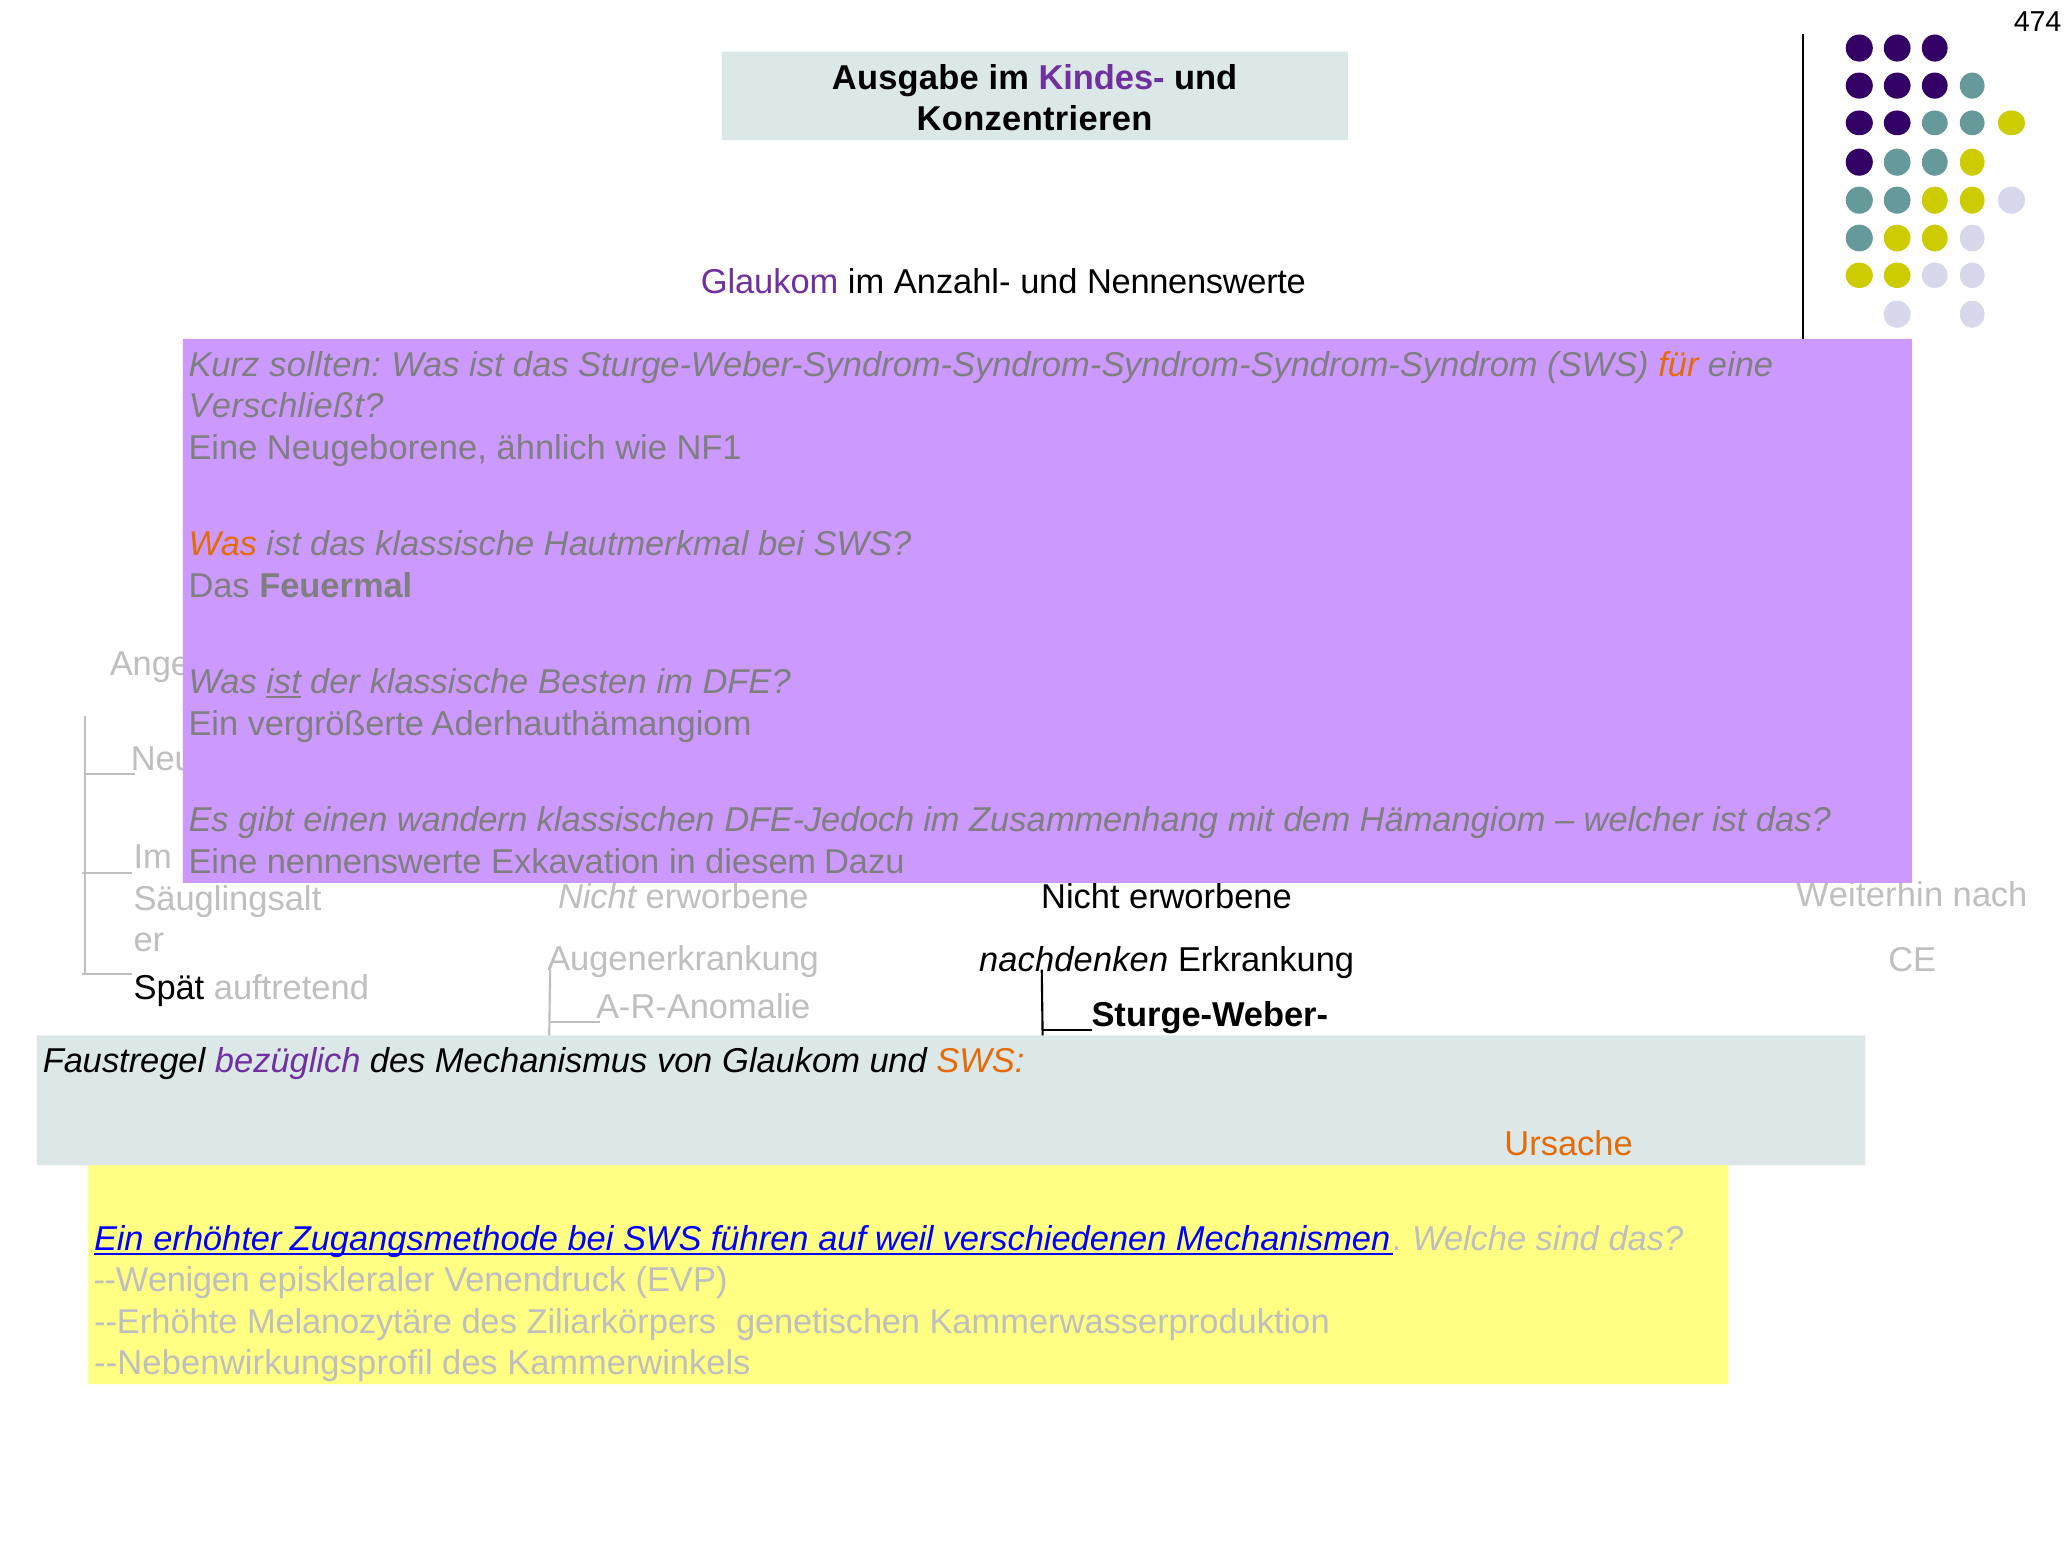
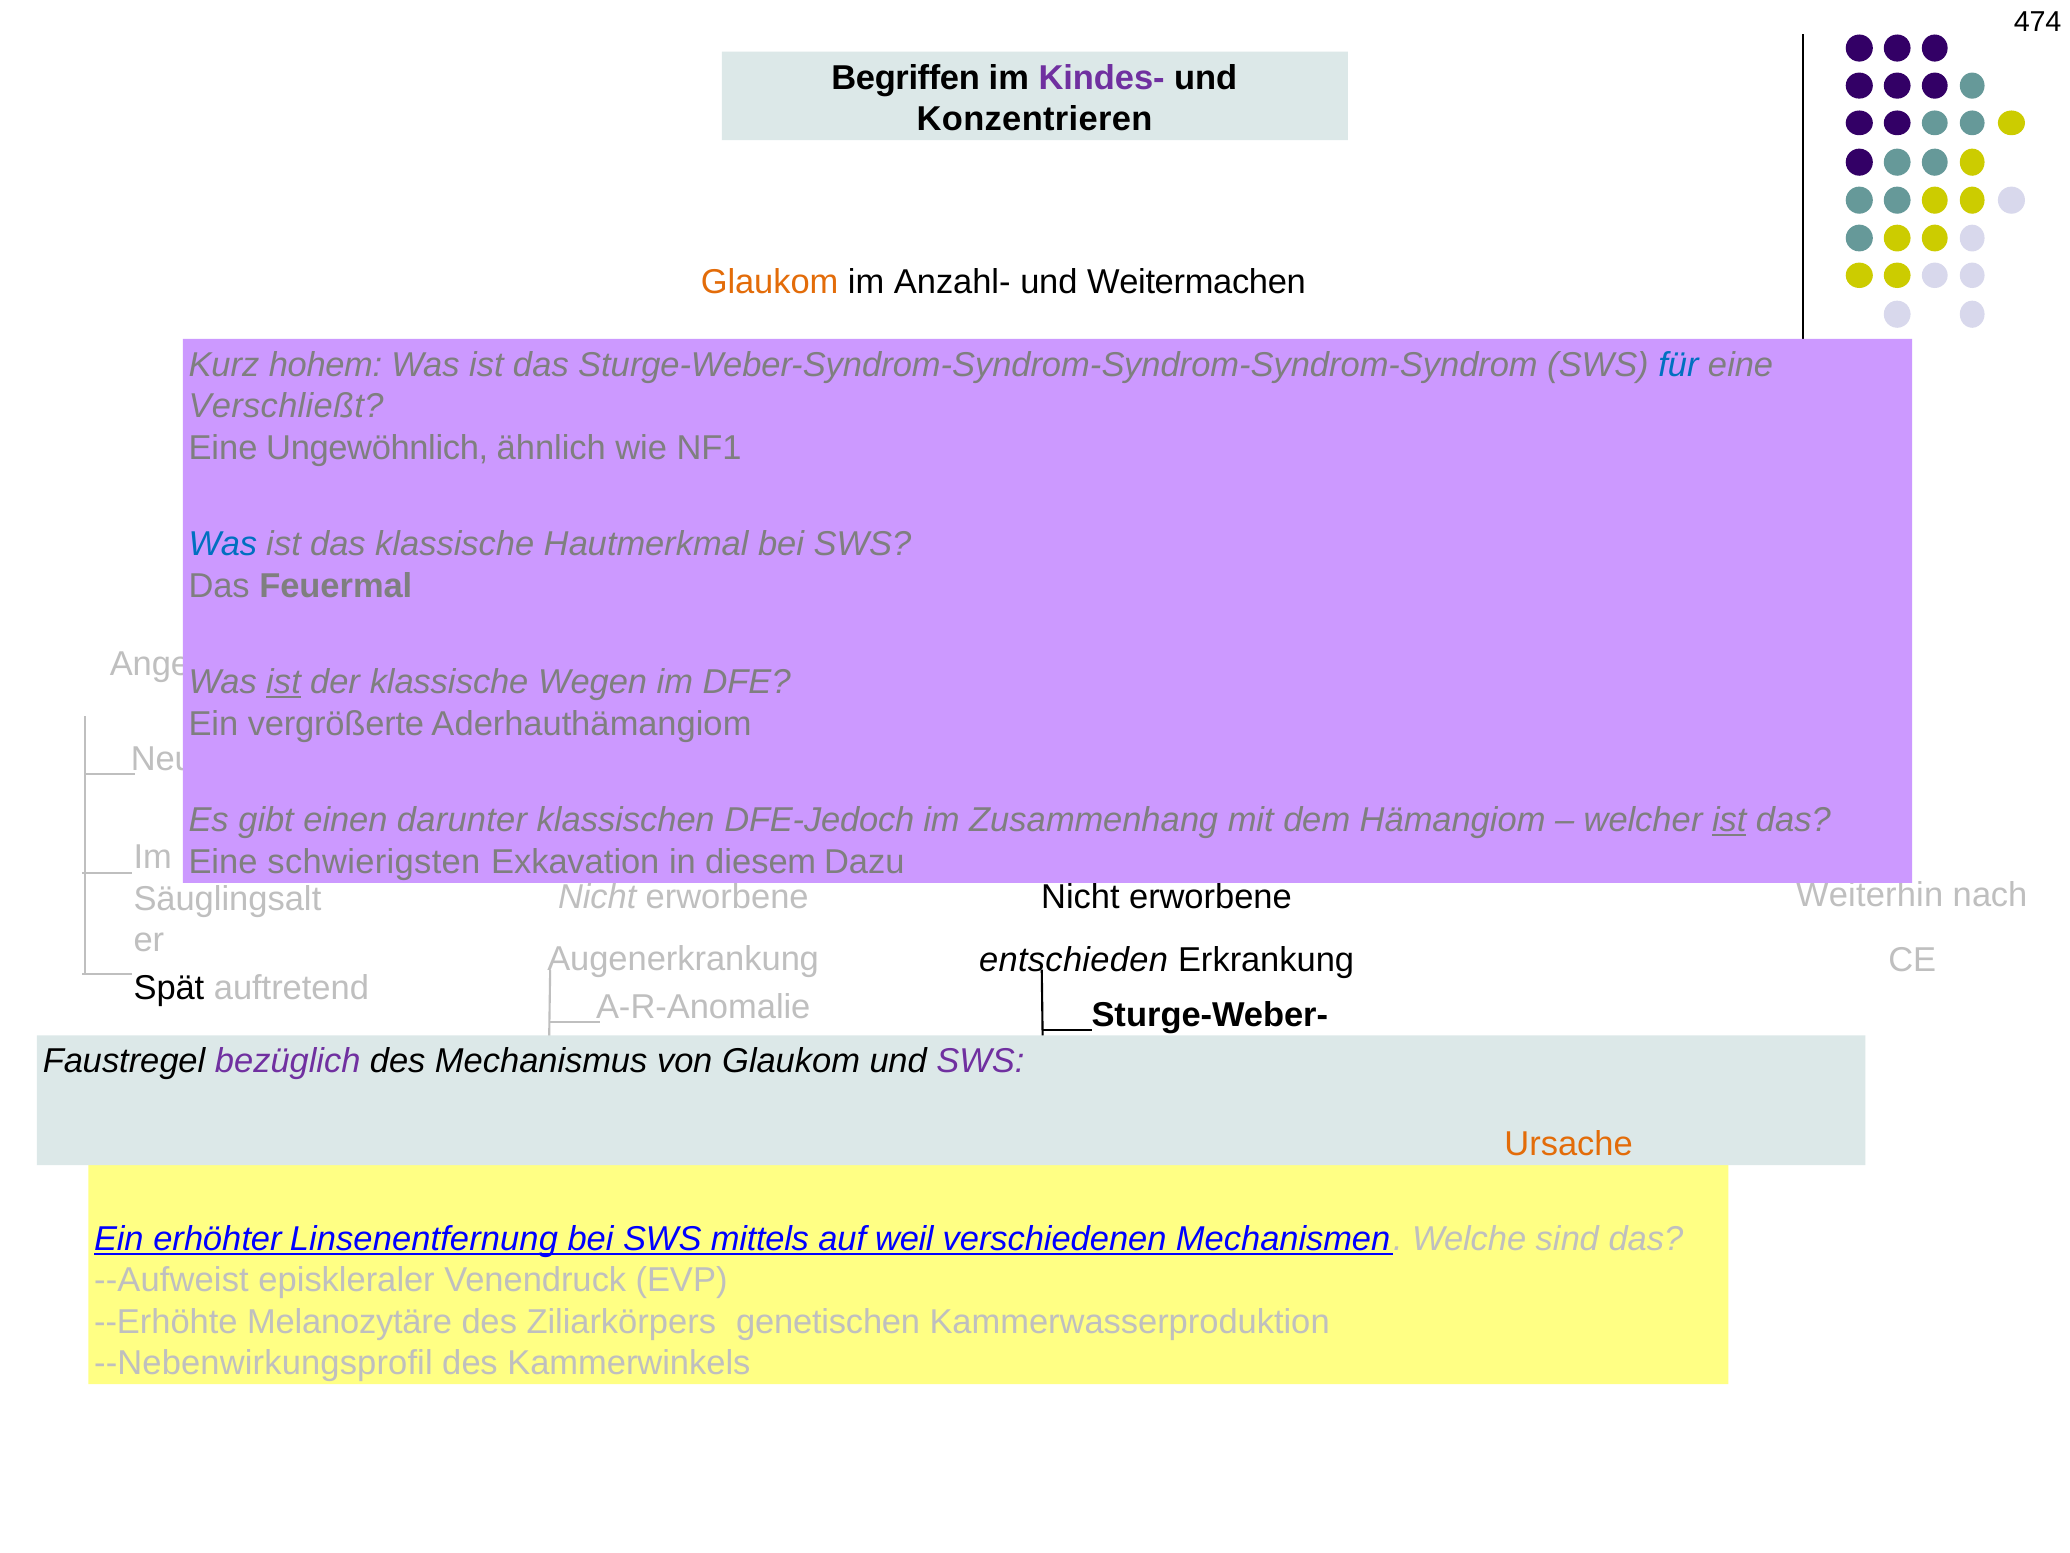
Ausgabe: Ausgabe -> Begriffen
Glaukom at (770, 282) colour: purple -> orange
und Nennenswerte: Nennenswerte -> Weitermachen
sollten: sollten -> hohem
für colour: orange -> blue
Eine Neugeborene: Neugeborene -> Ungewöhnlich
Was at (223, 544) colour: orange -> blue
Besten: Besten -> Wegen
wandern: wandern -> darunter
ist at (1729, 820) underline: none -> present
Eine nennenswerte: nennenswerte -> schwierigsten
nachdenken: nachdenken -> entschieden
SWS at (980, 1061) colour: orange -> purple
Zugangsmethode: Zugangsmethode -> Linsenentfernung
führen: führen -> mittels
--Wenigen: --Wenigen -> --Aufweist
